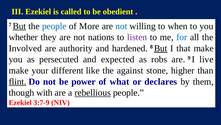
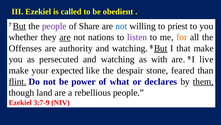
people at (54, 26) colour: blue -> purple
More: More -> Share
when: when -> priest
are at (65, 37) underline: none -> present
for colour: blue -> orange
Involved: Involved -> Offenses
hardened at (130, 48): hardened -> watching
expected at (118, 59): expected -> watching
robs: robs -> with
different: different -> expected
against: against -> despair
higher: higher -> feared
them underline: none -> present
with: with -> land
rebellious underline: present -> none
